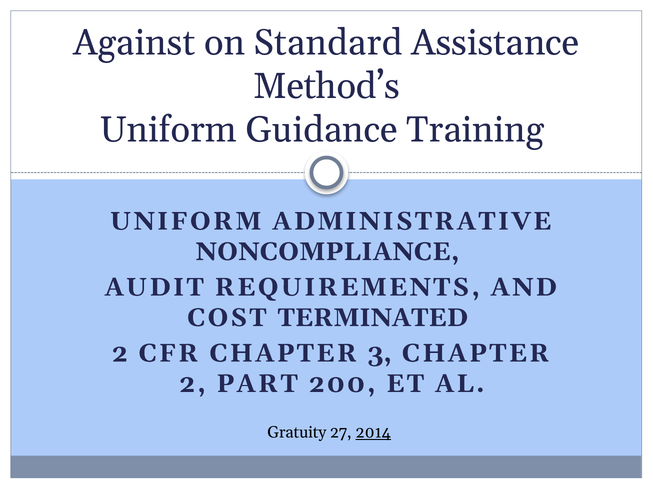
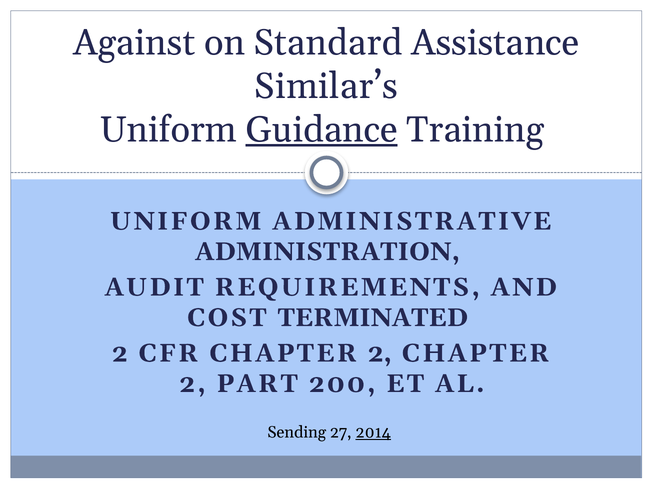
Method’s: Method’s -> Similar’s
Guidance underline: none -> present
NONCOMPLIANCE: NONCOMPLIANCE -> ADMINISTRATION
CFR CHAPTER 3: 3 -> 2
Gratuity: Gratuity -> Sending
